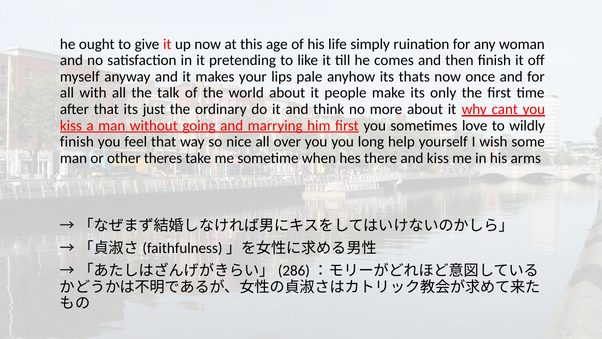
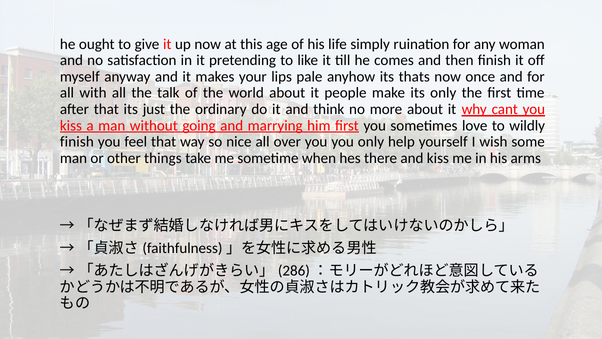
you long: long -> only
theres: theres -> things
